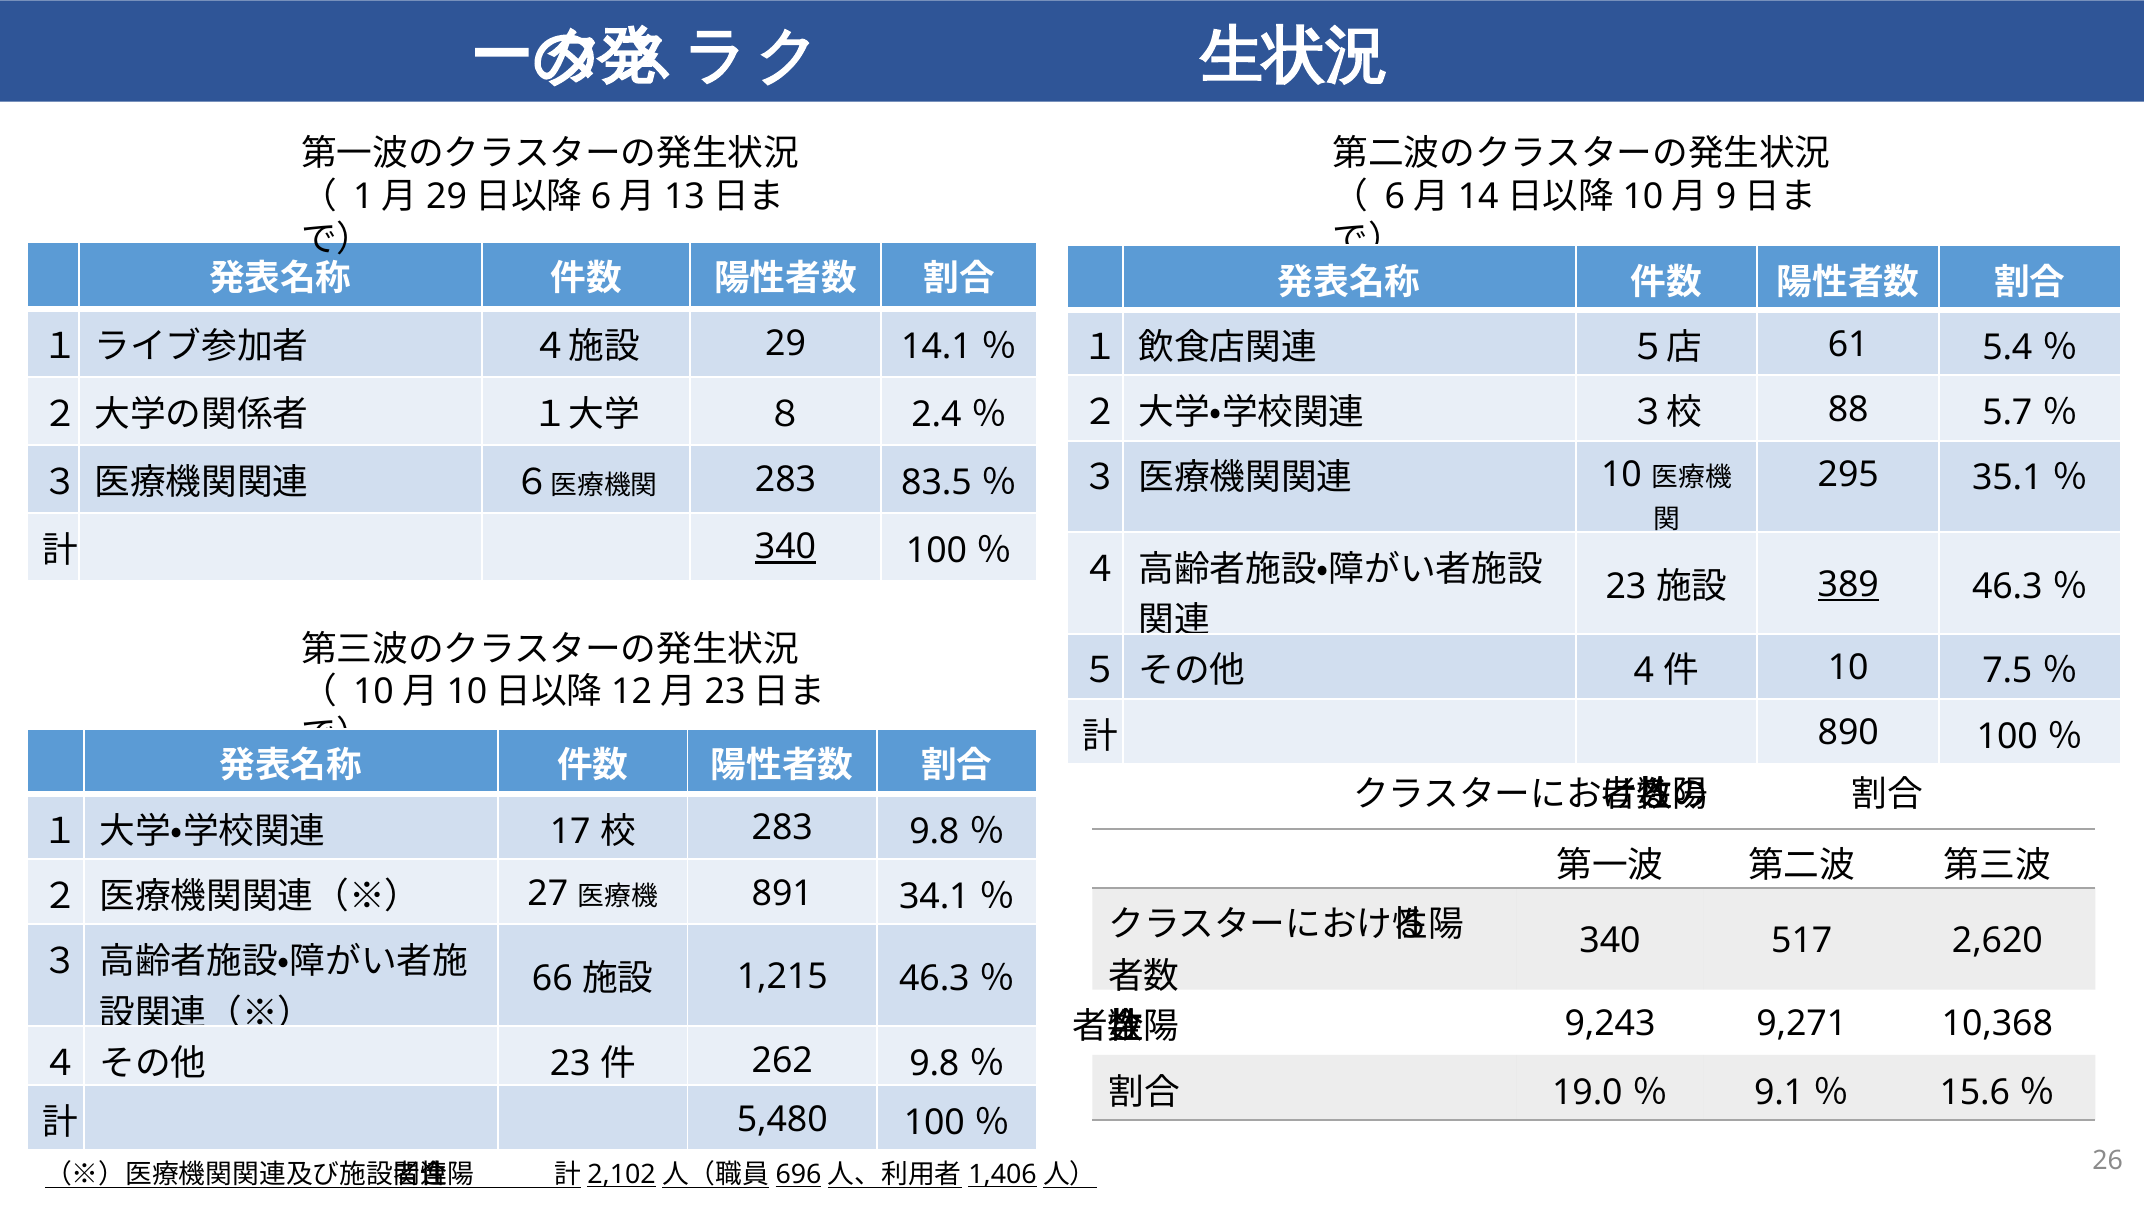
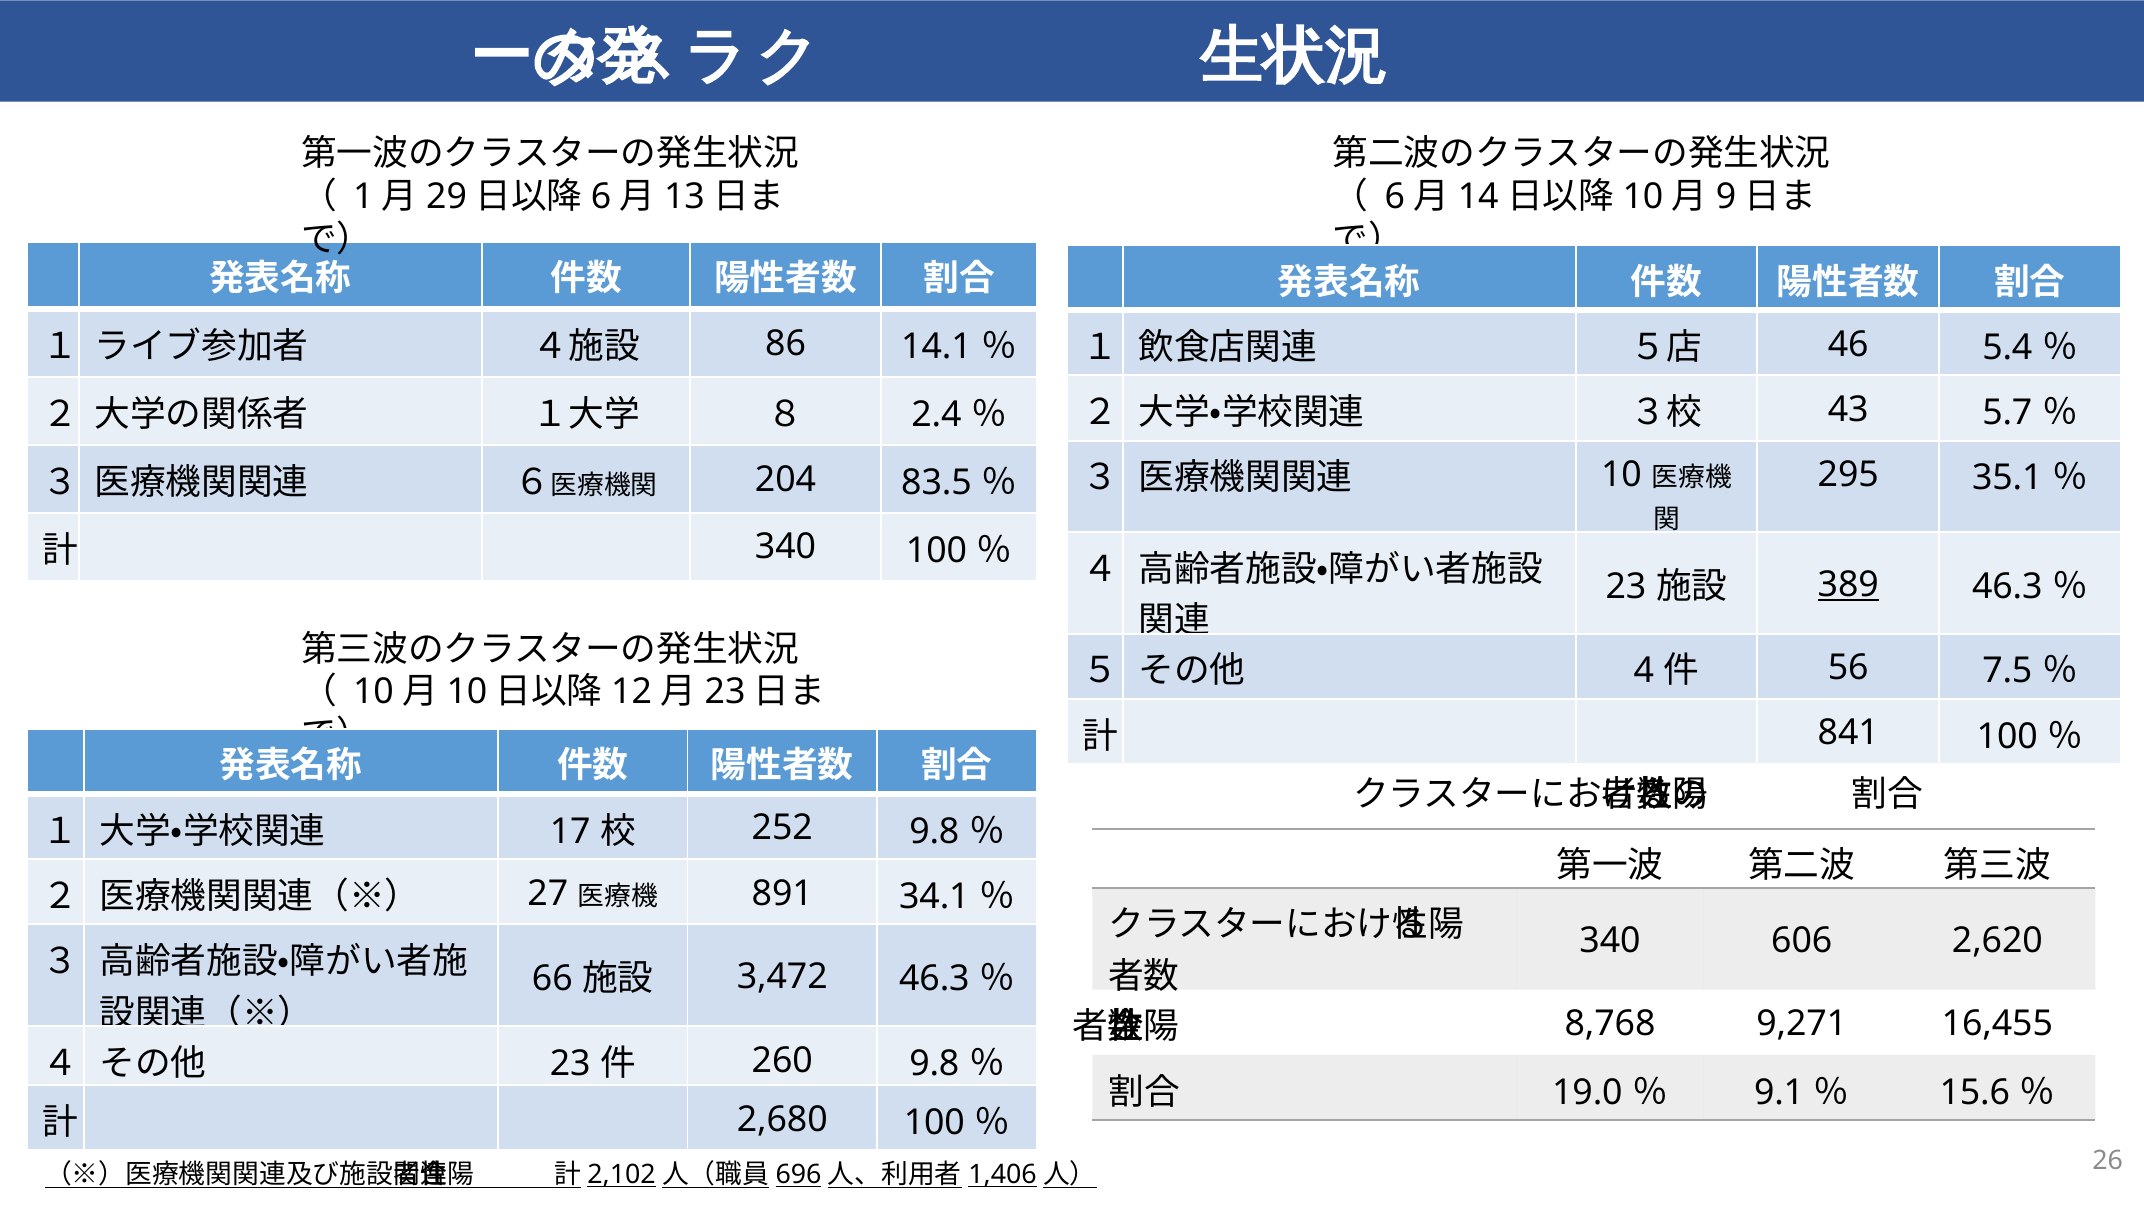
29: 29 -> 86
61: 61 -> 46
88: 88 -> 43
283 at (786, 479): 283 -> 204
340 at (786, 547) underline: present -> none
10 at (1848, 668): 10 -> 56
890: 890 -> 841
283 at (782, 828): 283 -> 252
517: 517 -> 606
1,215: 1,215 -> 3,472
9,243: 9,243 -> 8,768
10,368: 10,368 -> 16,455
262: 262 -> 260
5,480: 5,480 -> 2,680
